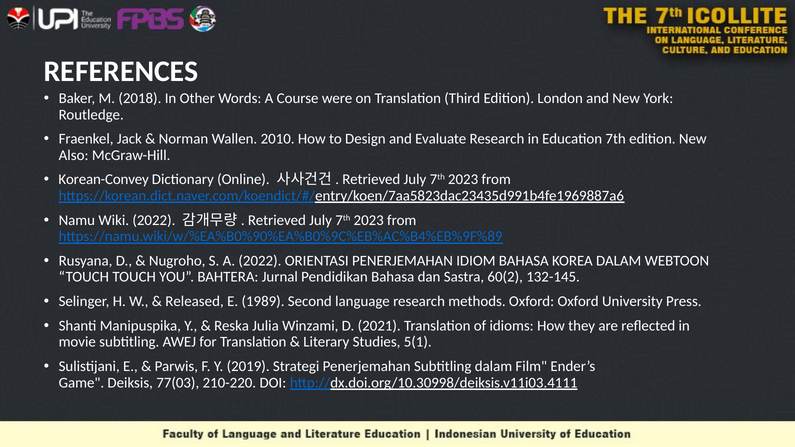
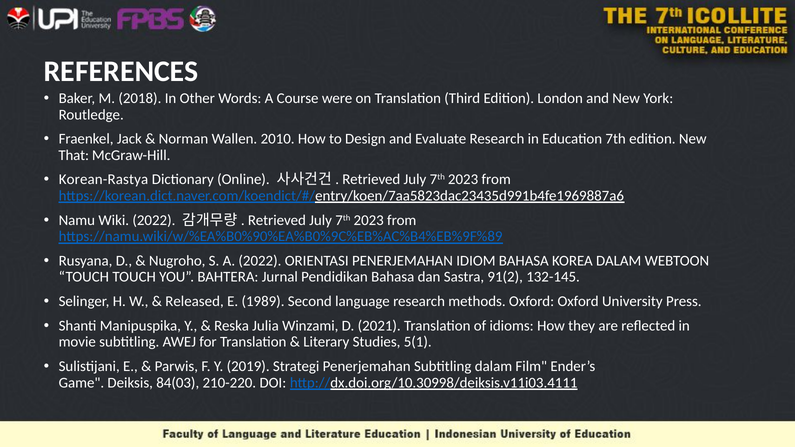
Also: Also -> That
Korean-Convey: Korean-Convey -> Korean-Rastya
60(2: 60(2 -> 91(2
77(03: 77(03 -> 84(03
